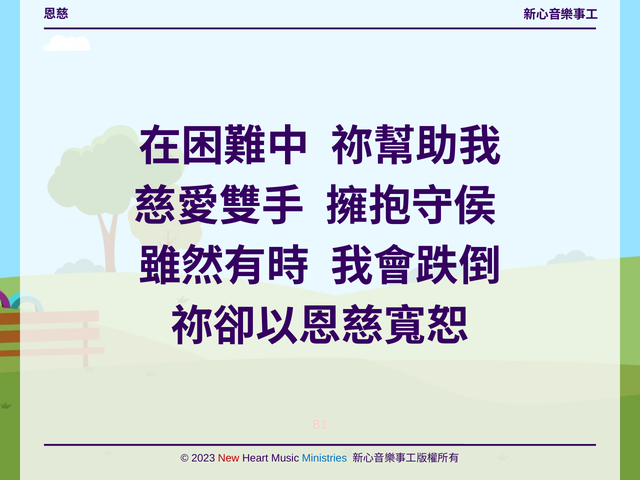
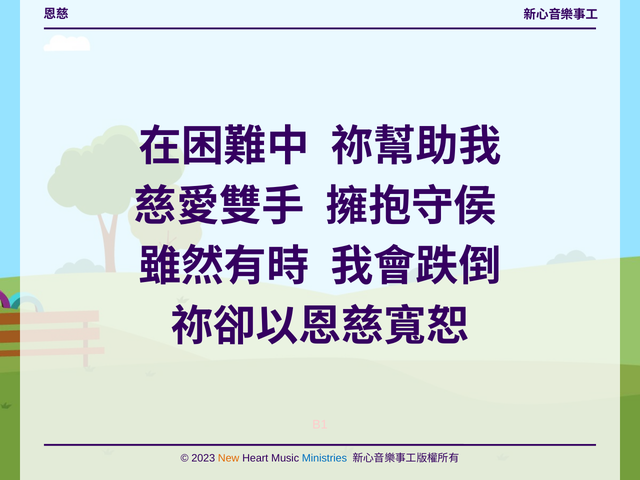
New colour: red -> orange
